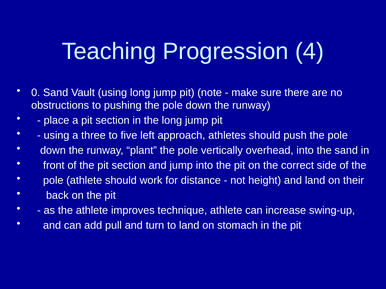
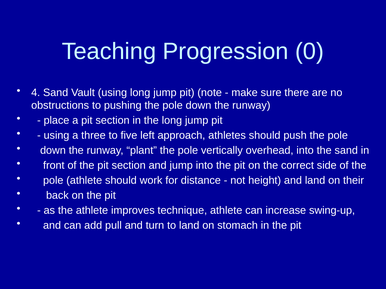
4: 4 -> 0
0: 0 -> 4
